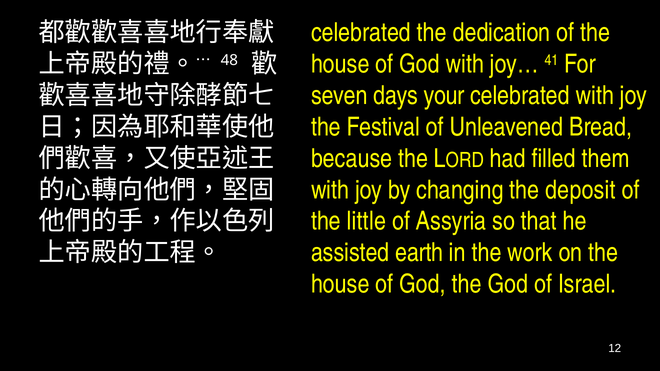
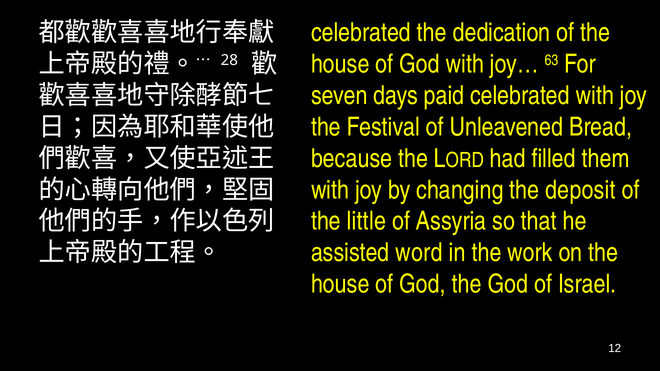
41: 41 -> 63
48: 48 -> 28
your: your -> paid
earth: earth -> word
